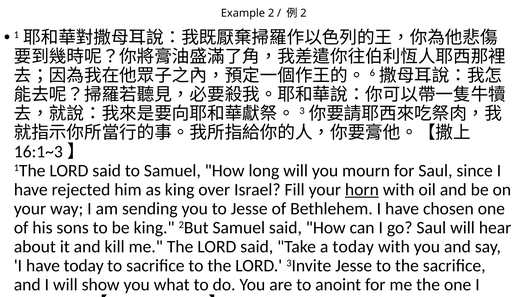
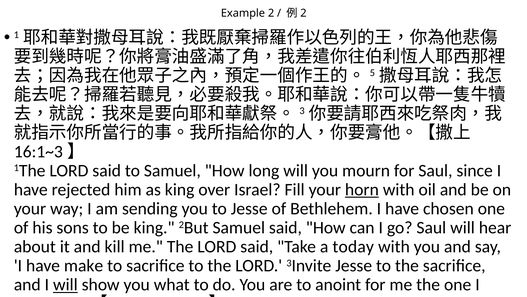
6: 6 -> 5
have today: today -> make
will at (65, 284) underline: none -> present
